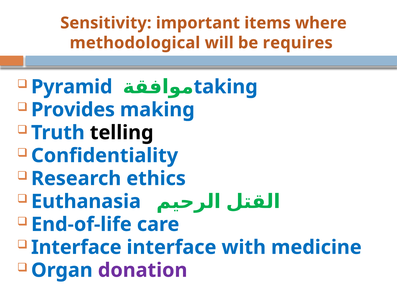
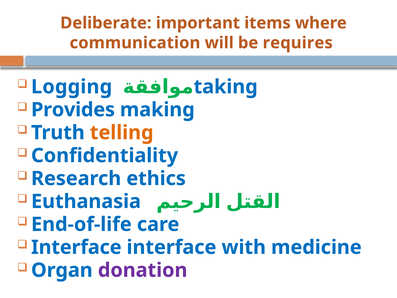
Sensitivity: Sensitivity -> Deliberate
methodological: methodological -> communication
Pyramid: Pyramid -> Logging
telling colour: black -> orange
